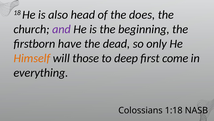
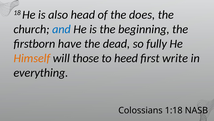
and colour: purple -> blue
only: only -> fully
deep: deep -> heed
come: come -> write
